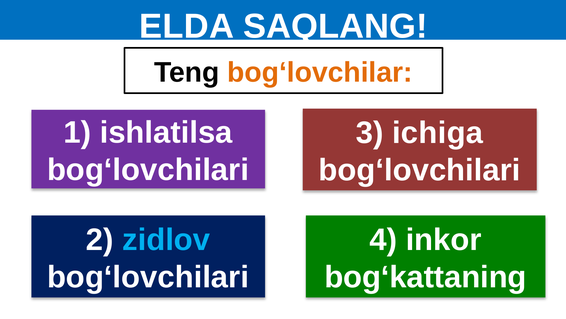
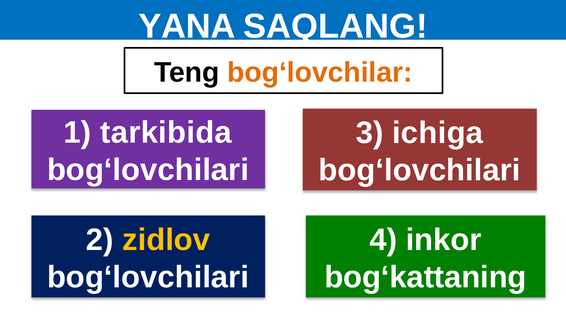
ELDA: ELDA -> YANA
ishlatilsa: ishlatilsa -> tarkibida
zidlov colour: light blue -> yellow
